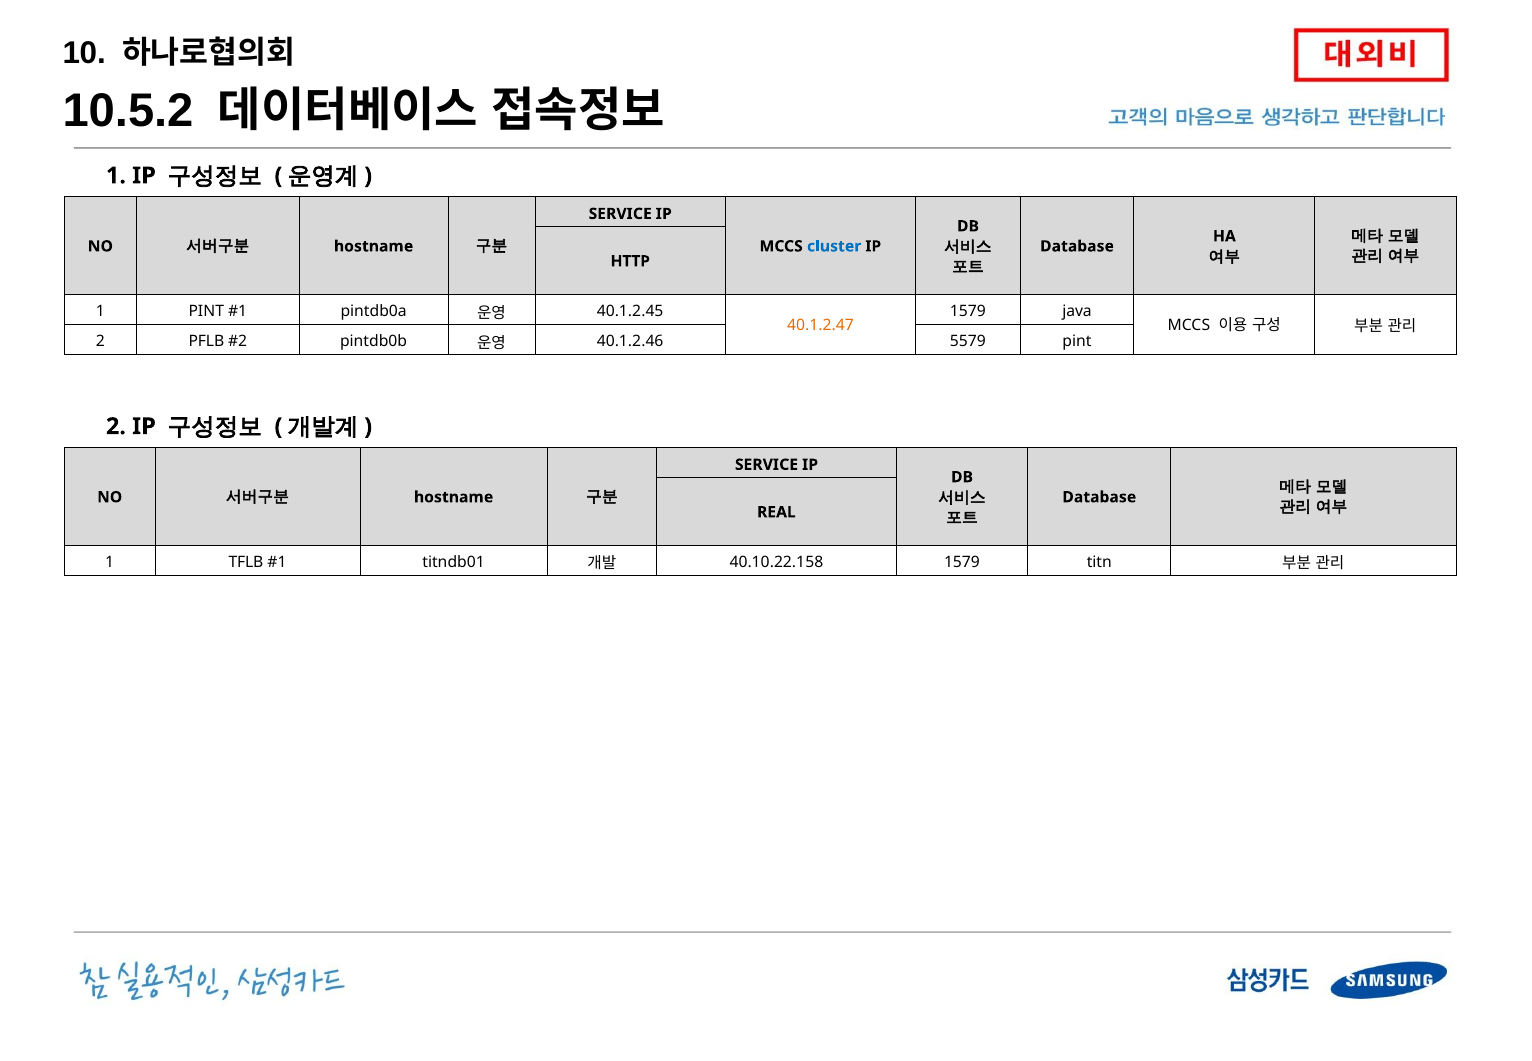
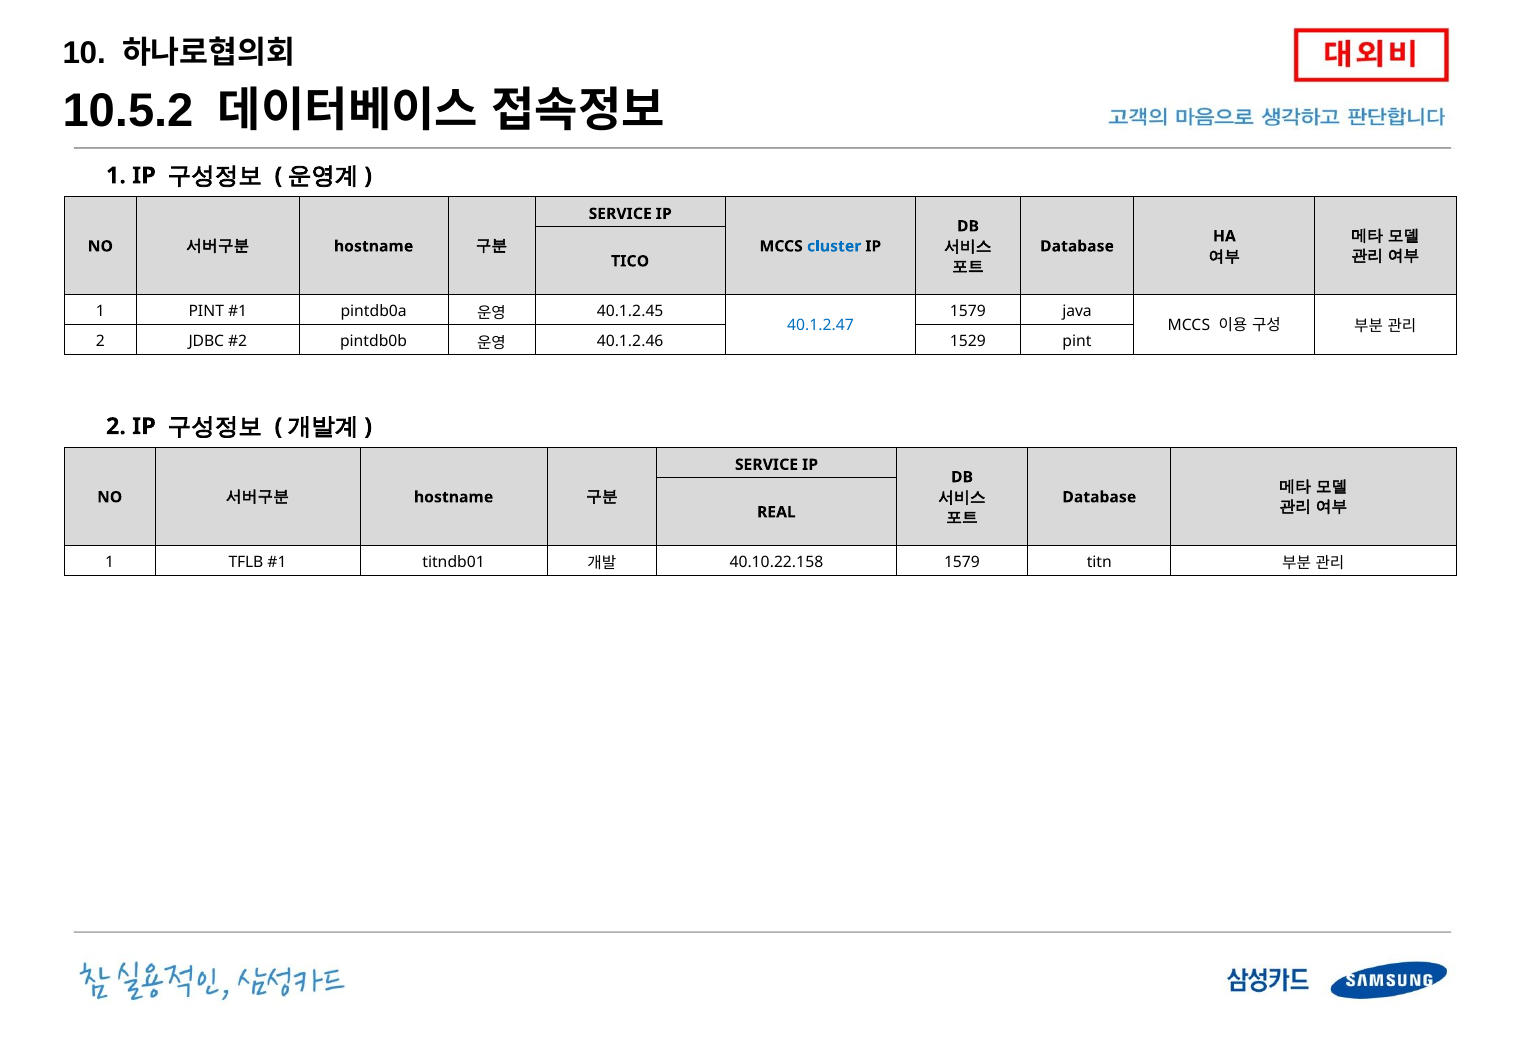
HTTP: HTTP -> TICO
40.1.2.47 colour: orange -> blue
PFLB: PFLB -> JDBC
5579: 5579 -> 1529
